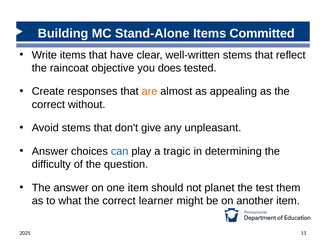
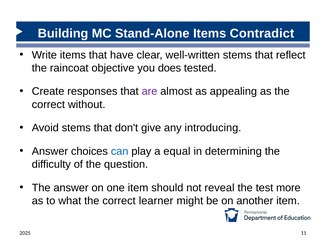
Committed: Committed -> Contradict
are colour: orange -> purple
unpleasant: unpleasant -> introducing
tragic: tragic -> equal
planet: planet -> reveal
them: them -> more
